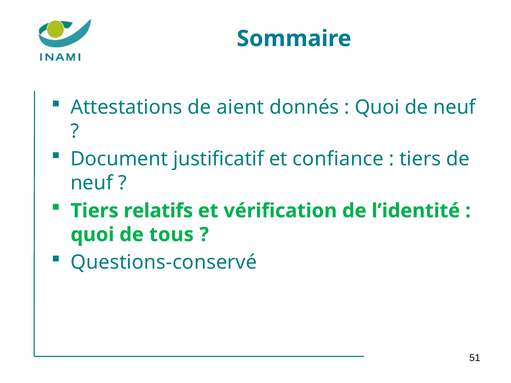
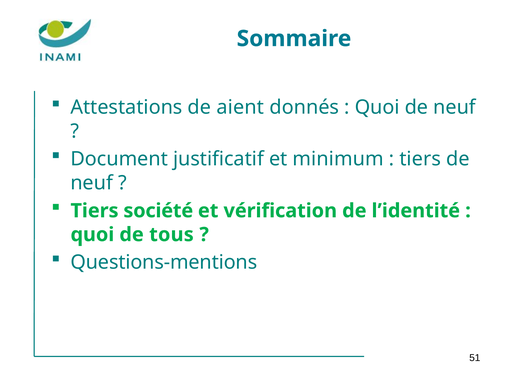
confiance: confiance -> minimum
relatifs: relatifs -> société
Questions-conservé: Questions-conservé -> Questions-mentions
